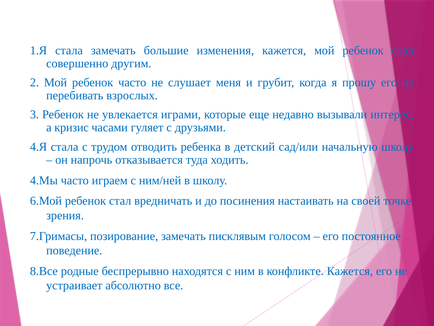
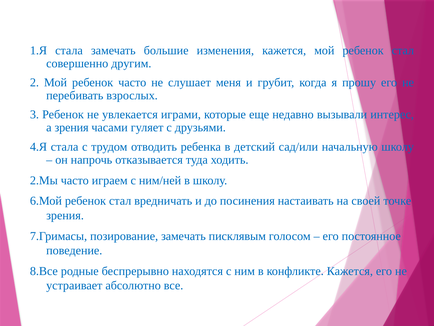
а кризис: кризис -> зрения
4.Мы: 4.Мы -> 2.Мы
